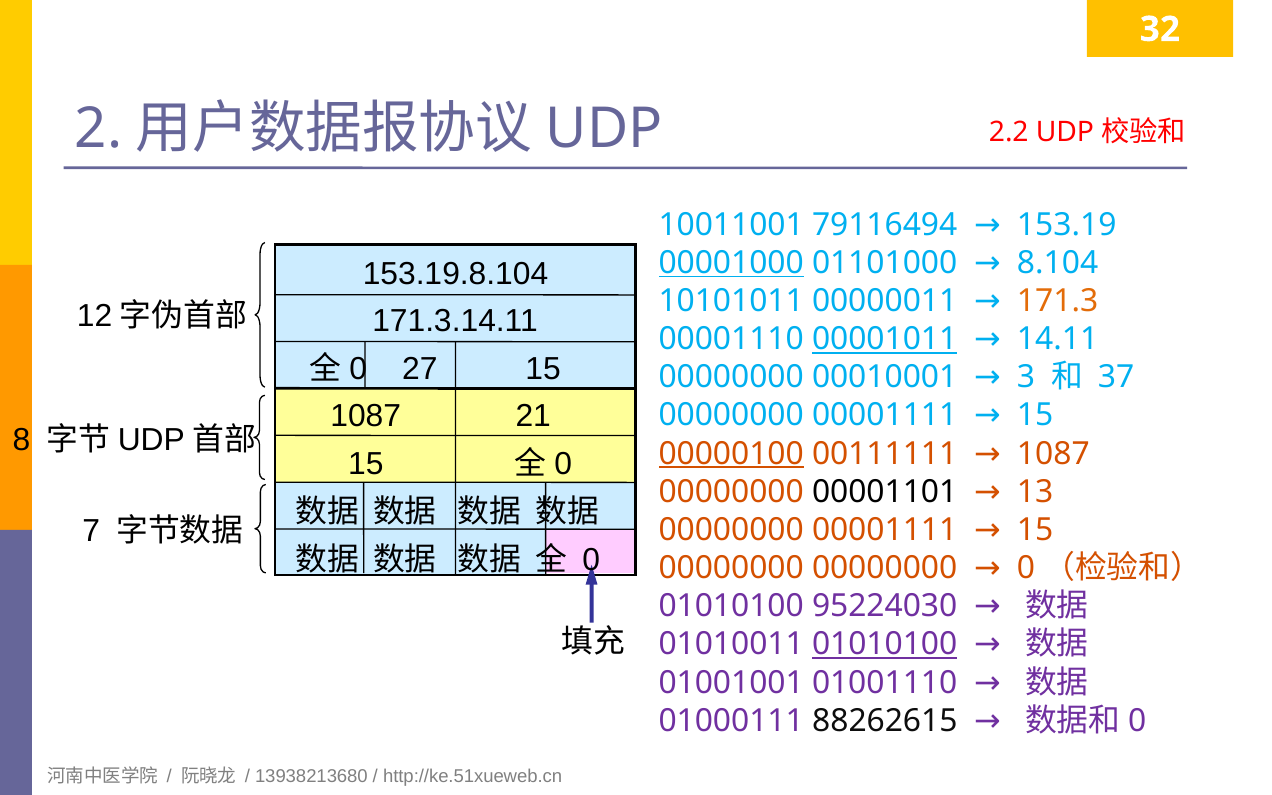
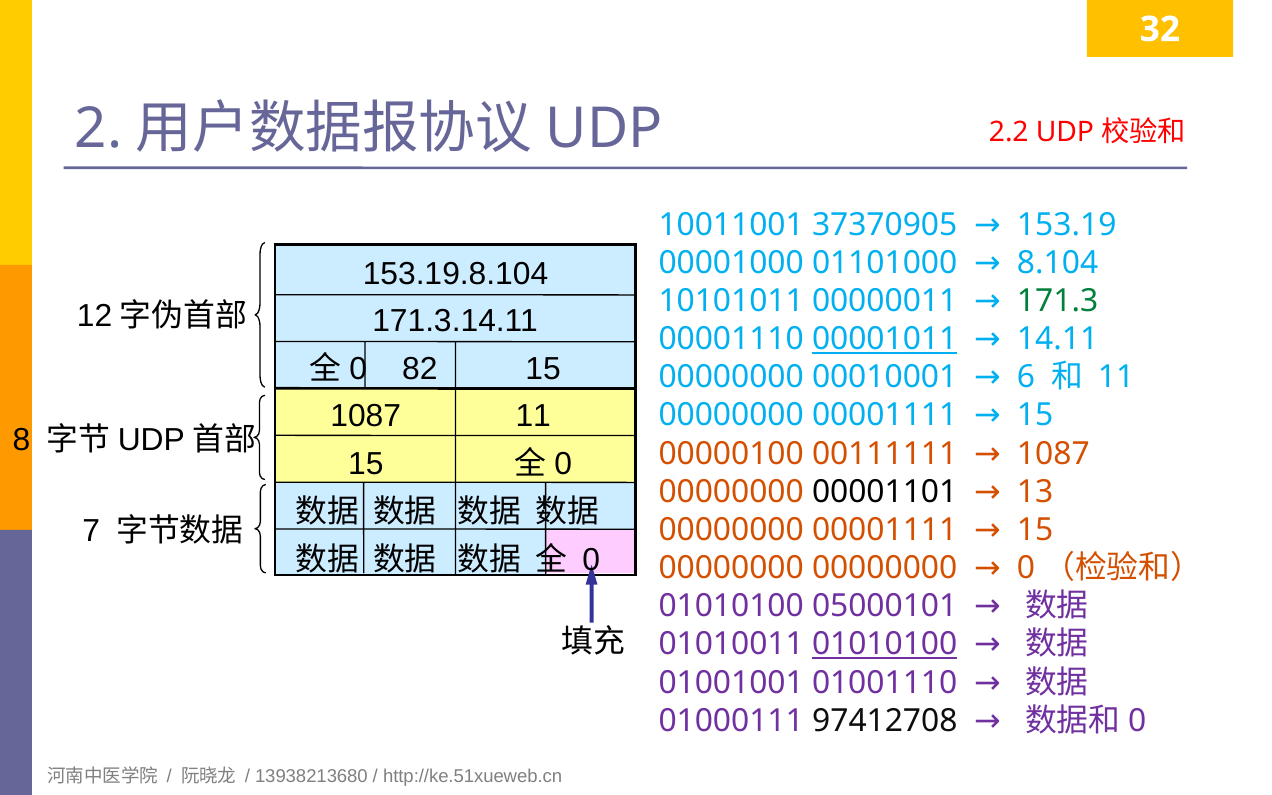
79116494: 79116494 -> 37370905
00001000 underline: present -> none
171.3 colour: orange -> green
27: 27 -> 82
37 at (1116, 377): 37 -> 11
3: 3 -> 6
1087 21: 21 -> 11
00000100 underline: present -> none
95224030: 95224030 -> 05000101
88262615: 88262615 -> 97412708
